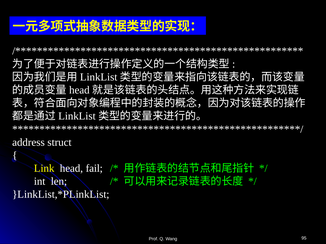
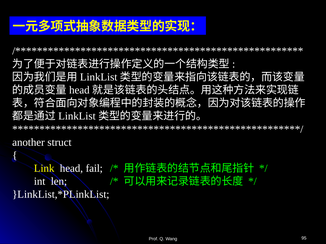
address: address -> another
